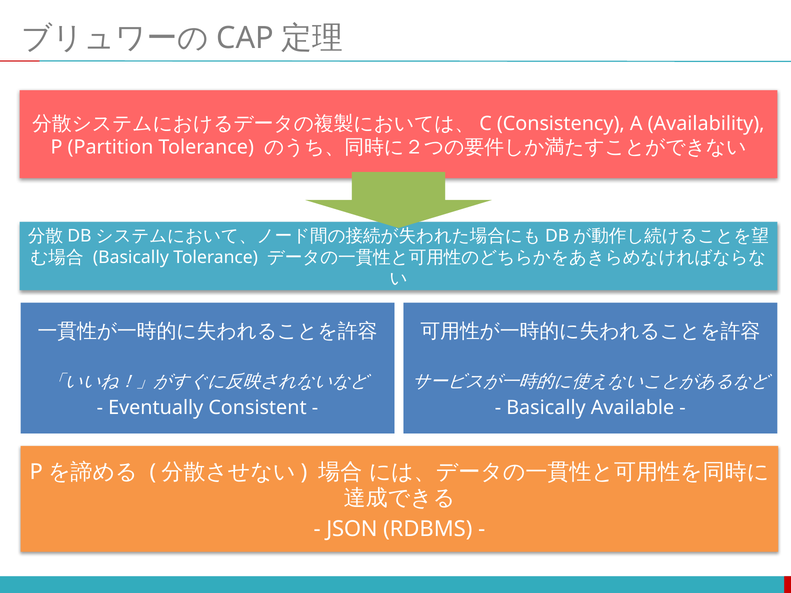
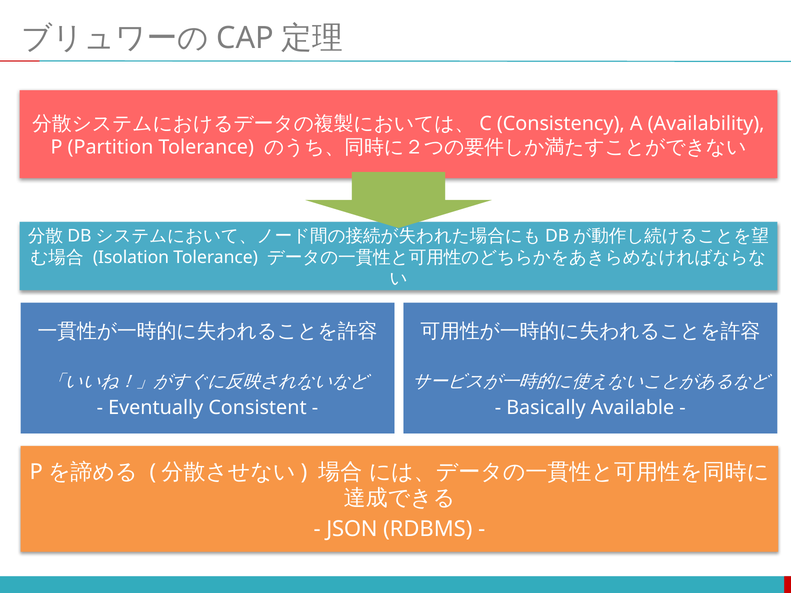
Basically at (131, 257): Basically -> Isolation
